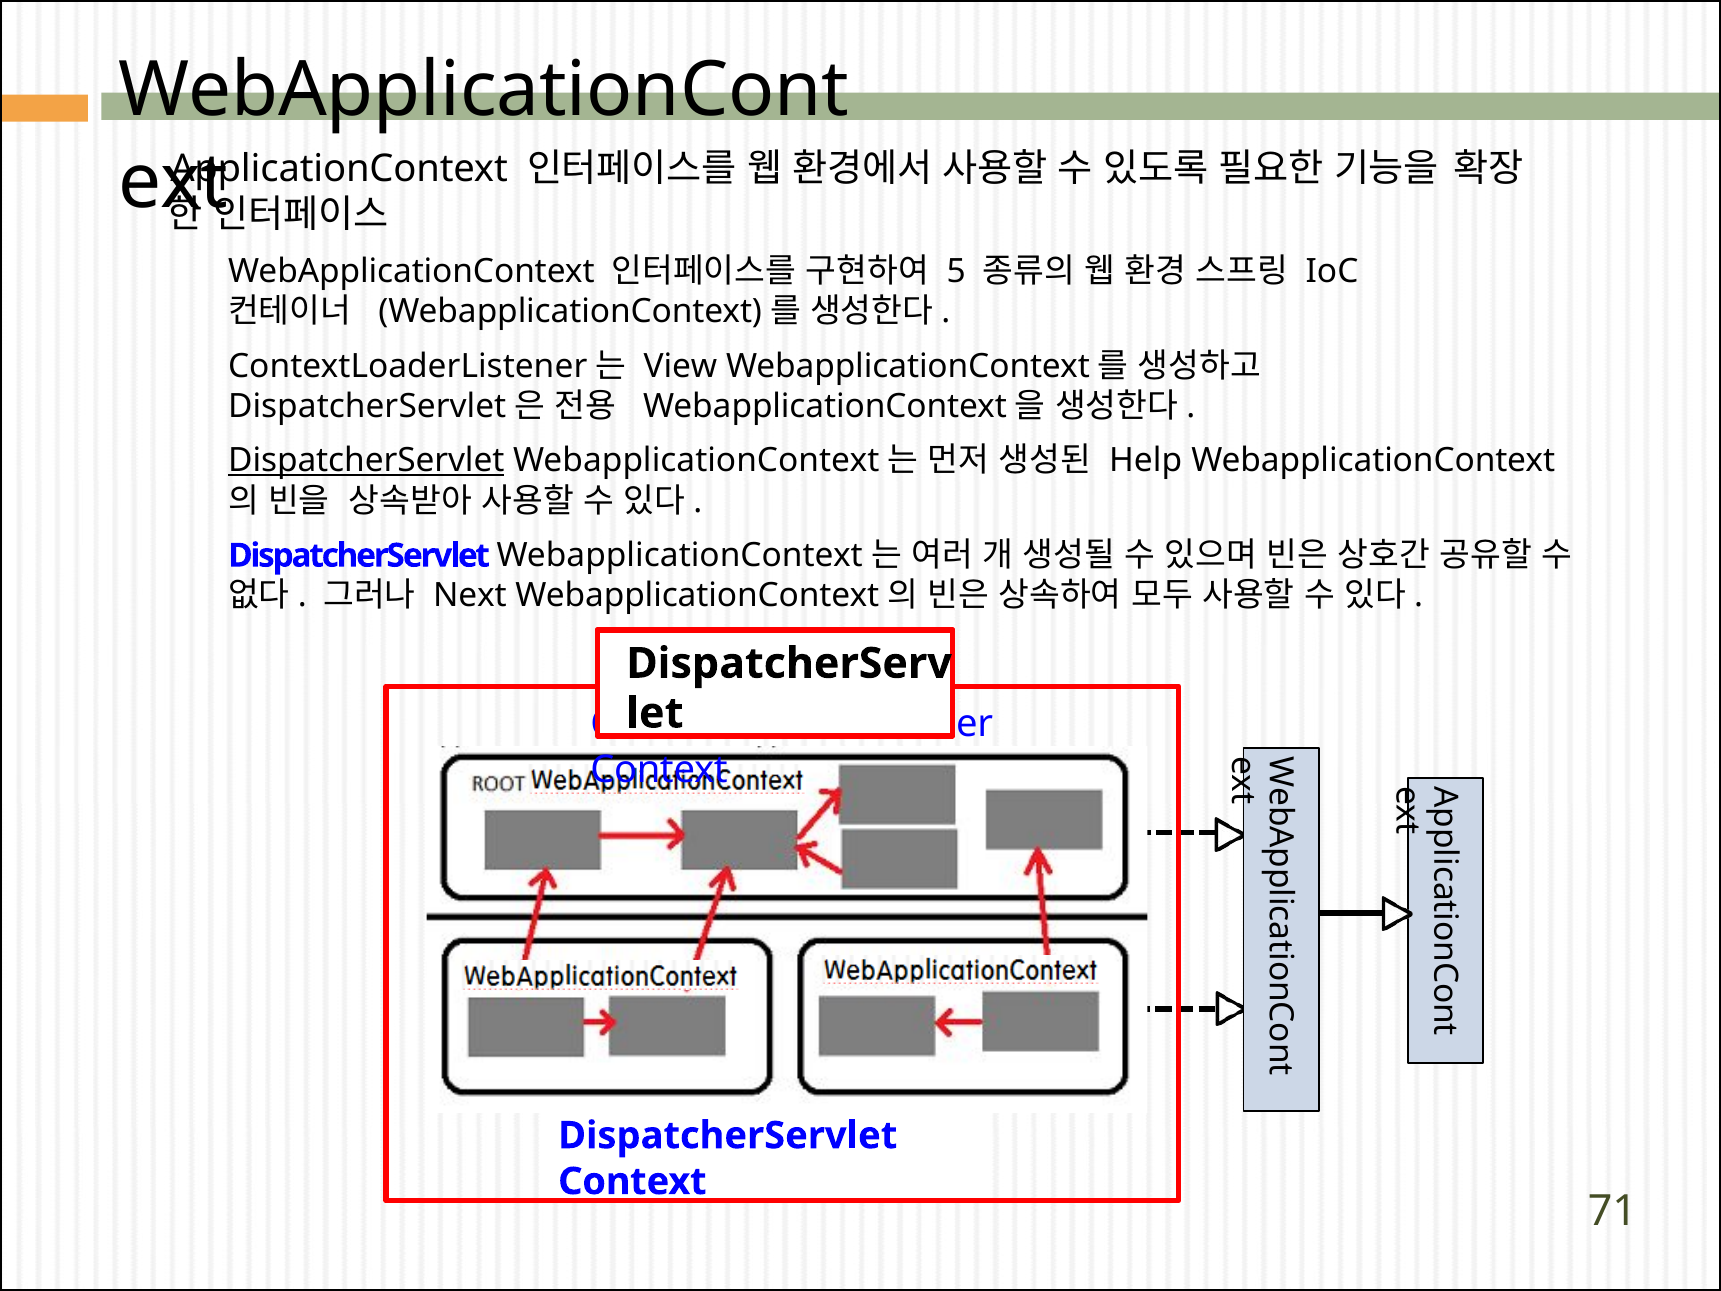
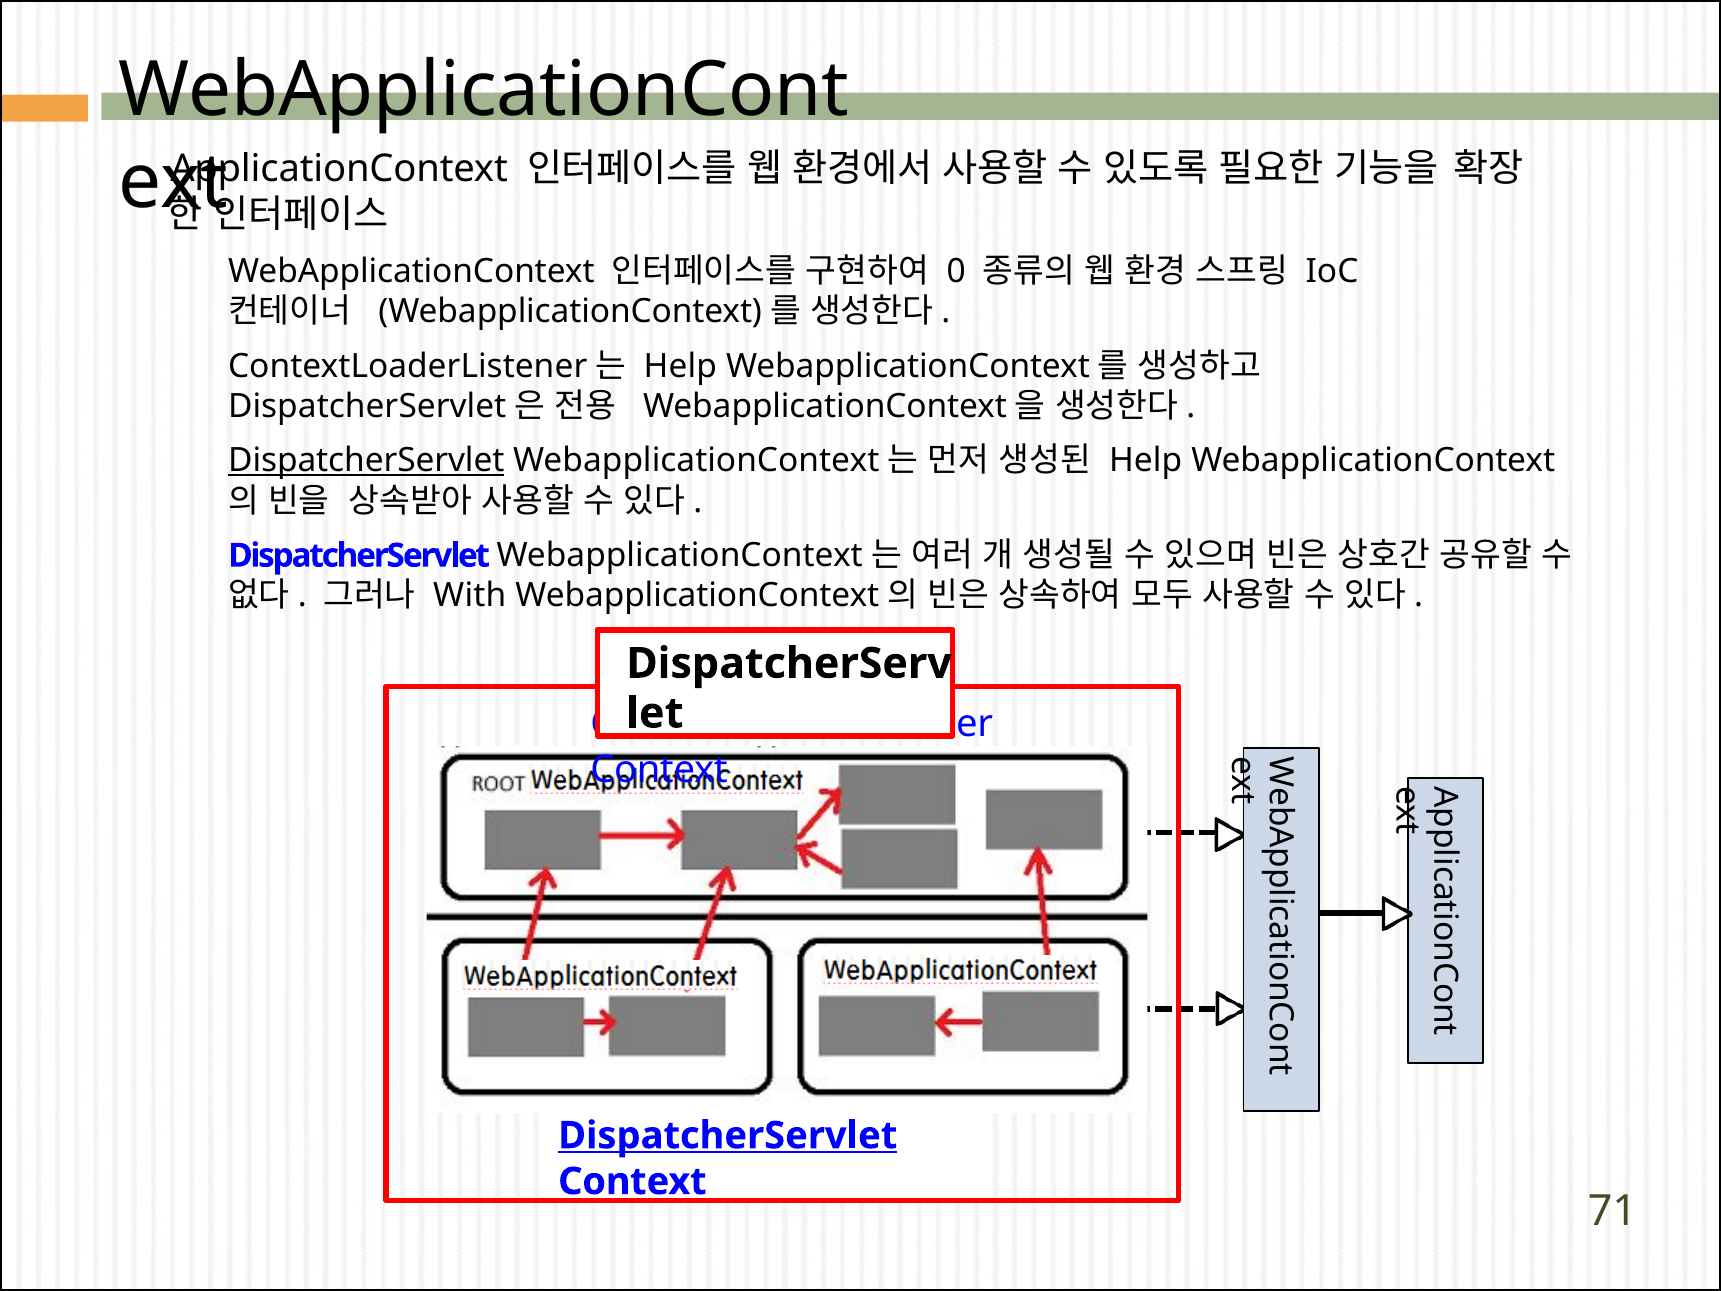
5: 5 -> 0
View at (681, 366): View -> Help
Next: Next -> With
DispatcherServlet at (728, 1135) underline: none -> present
